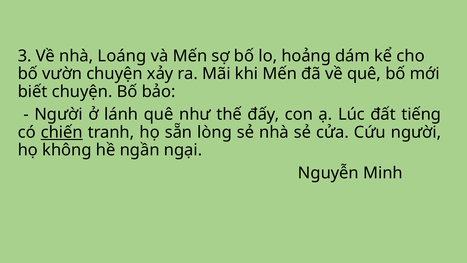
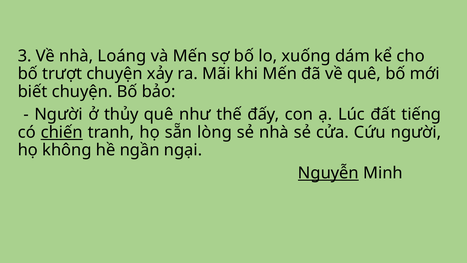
hoảng: hoảng -> xuống
vườn: vườn -> trượt
lánh: lánh -> thủy
Nguyễn underline: none -> present
